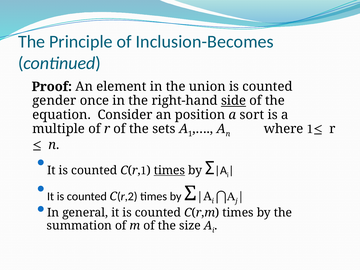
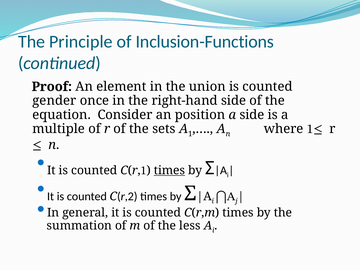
Inclusion-Becomes: Inclusion-Becomes -> Inclusion-Functions
side at (234, 101) underline: present -> none
a sort: sort -> side
size: size -> less
